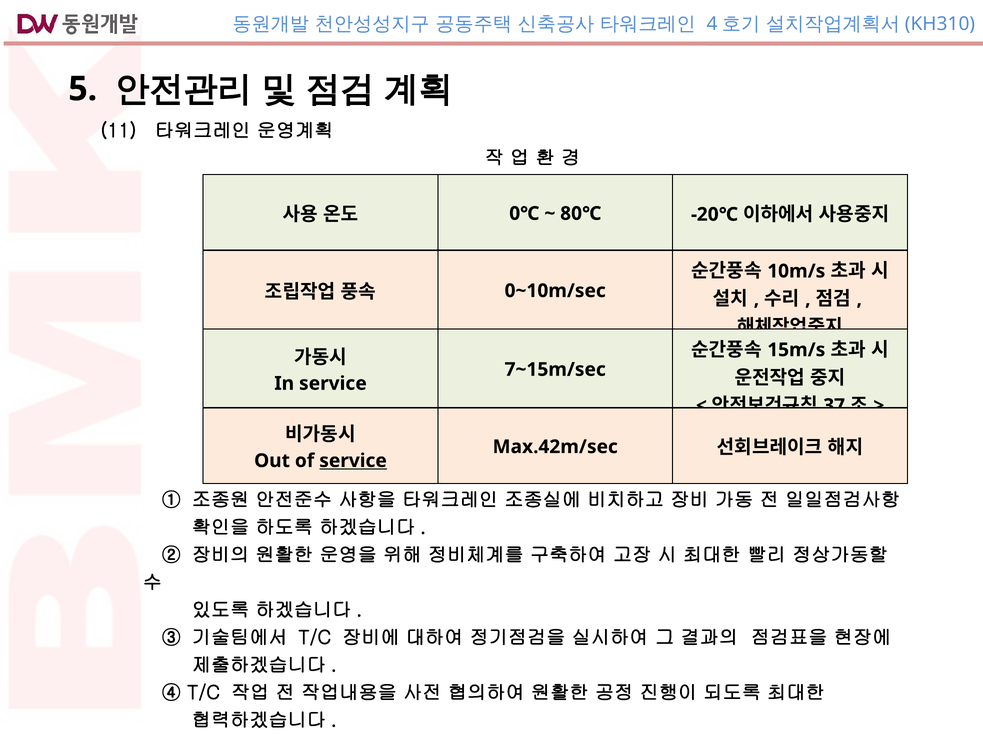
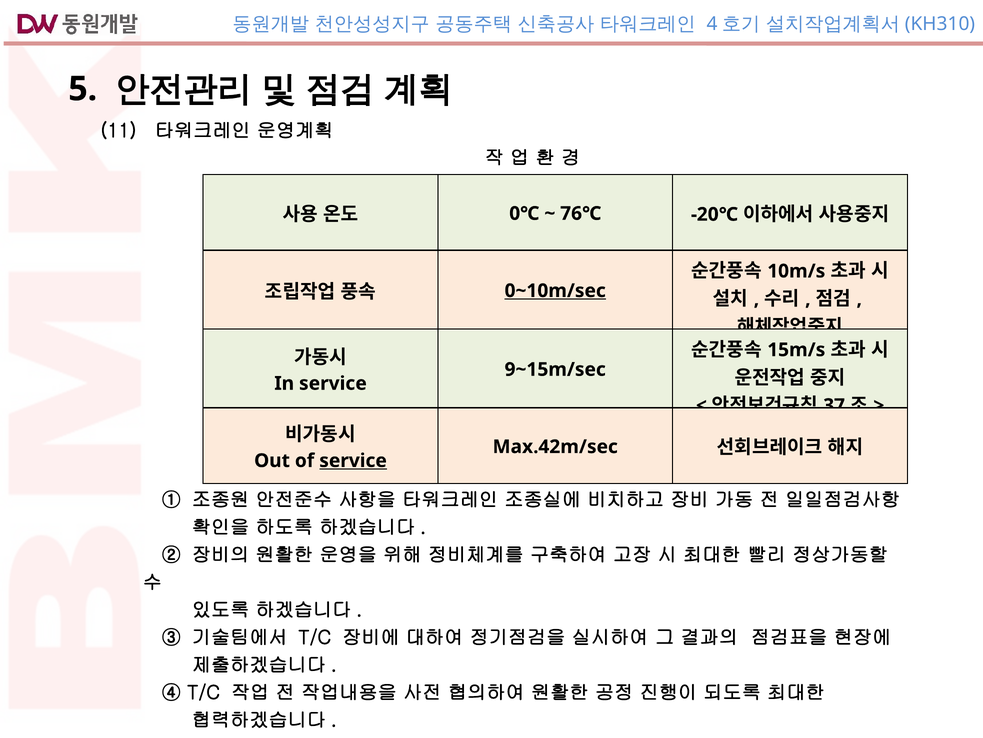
80℃: 80℃ -> 76℃
0~10m/sec underline: none -> present
7~15m/sec: 7~15m/sec -> 9~15m/sec
